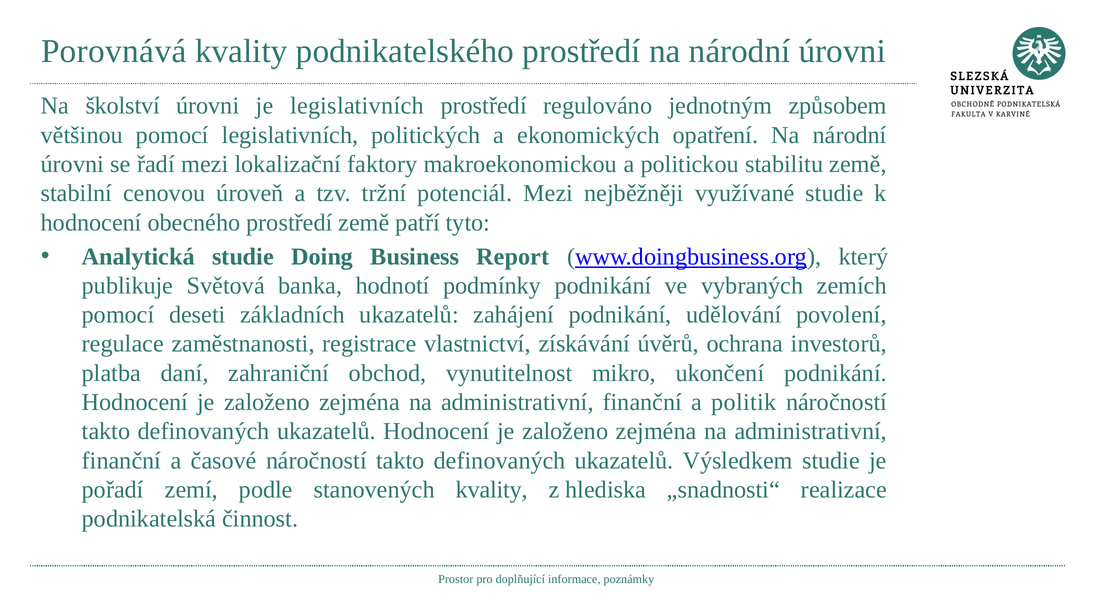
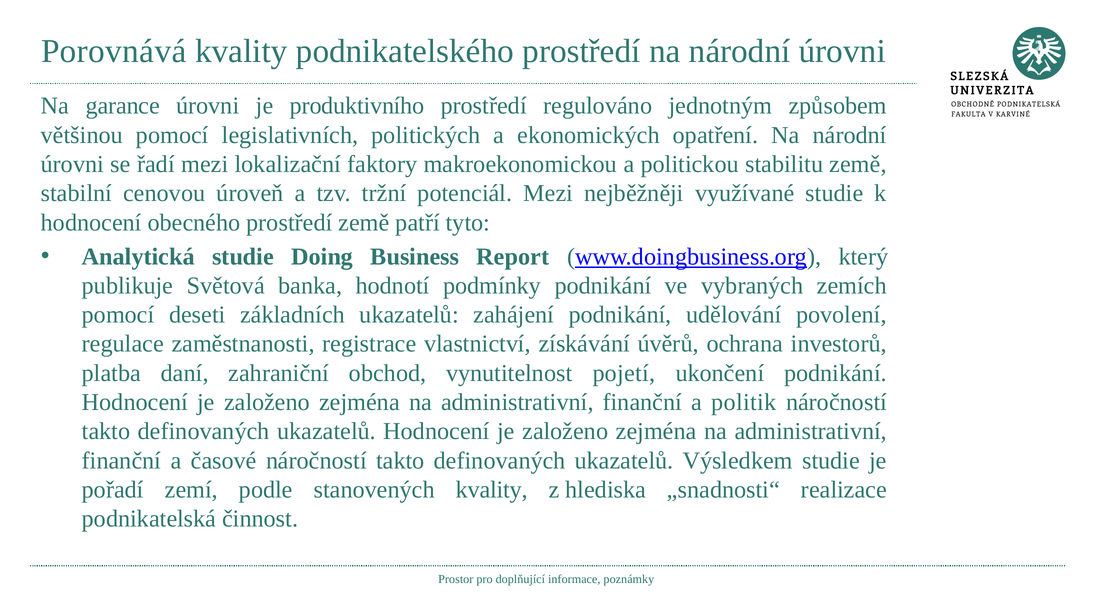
školství: školství -> garance
je legislativních: legislativních -> produktivního
mikro: mikro -> pojetí
